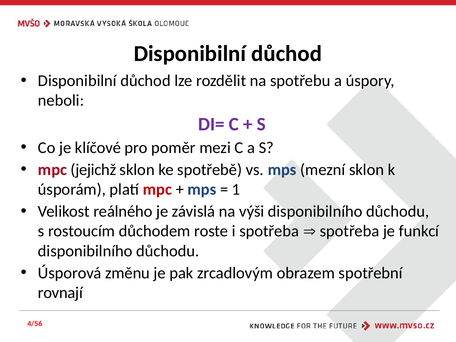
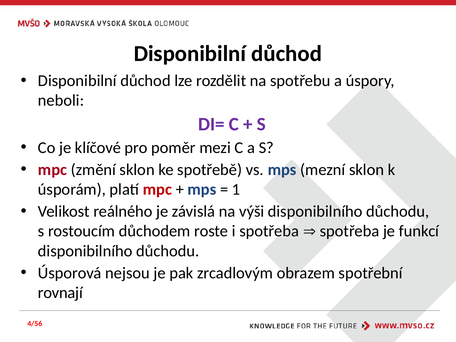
jejichž: jejichž -> změní
změnu: změnu -> nejsou
